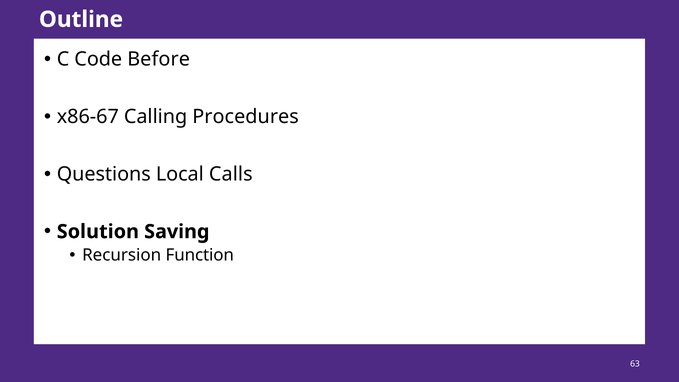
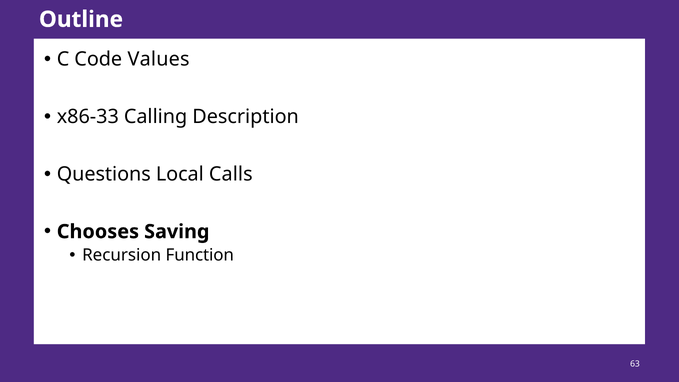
Before: Before -> Values
x86-67: x86-67 -> x86-33
Procedures: Procedures -> Description
Solution: Solution -> Chooses
